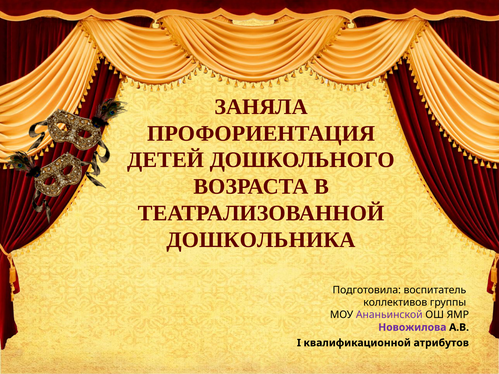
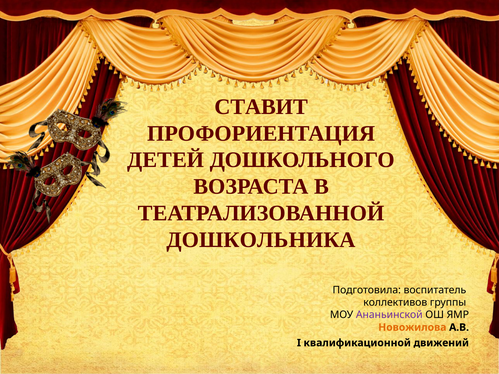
ЗАНЯЛА: ЗАНЯЛА -> СТАВИТ
Новожилова colour: purple -> orange
атрибутов: атрибутов -> движений
